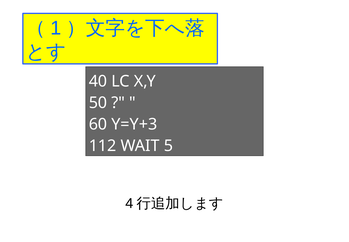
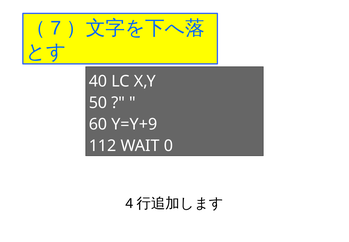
1: 1 -> 7
Y=Y+3: Y=Y+3 -> Y=Y+9
5: 5 -> 0
